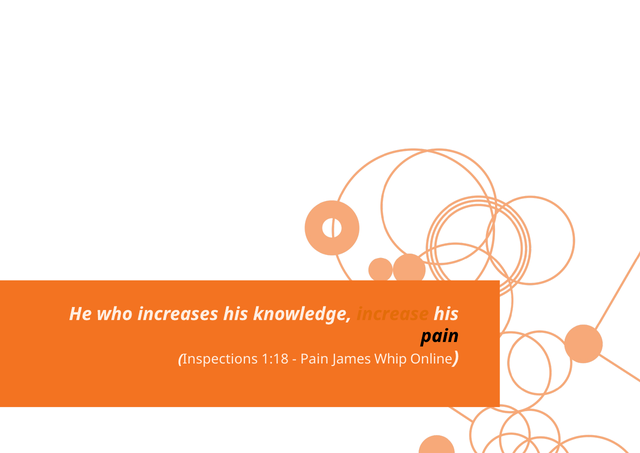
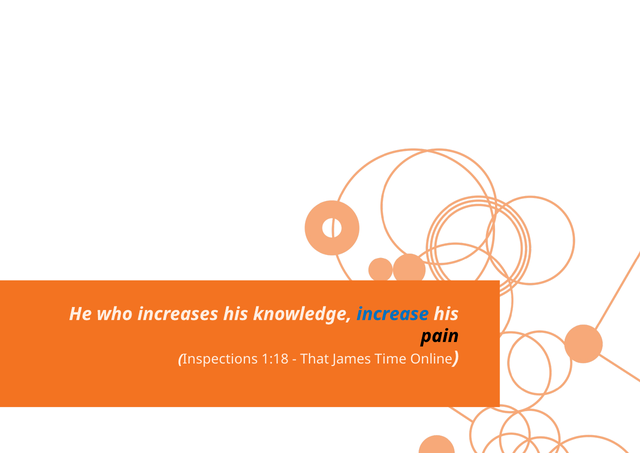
increase colour: orange -> blue
Pain at (315, 359): Pain -> That
Whip: Whip -> Time
